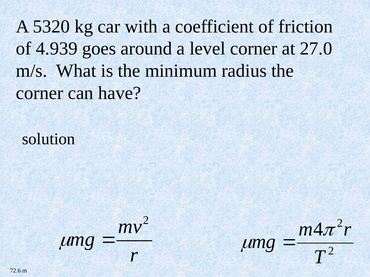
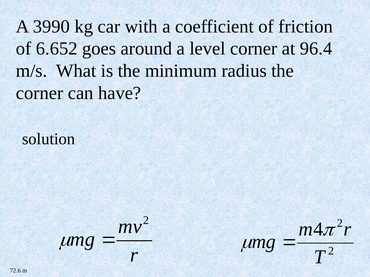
5320: 5320 -> 3990
4.939: 4.939 -> 6.652
27.0: 27.0 -> 96.4
